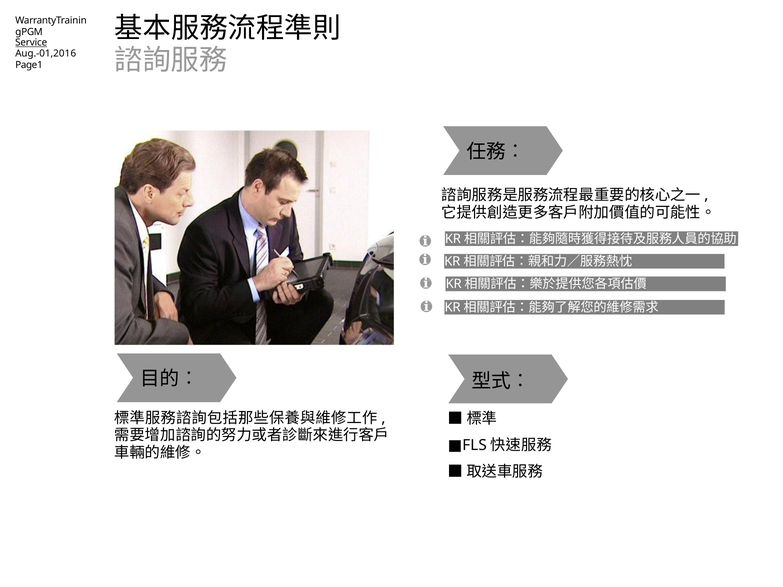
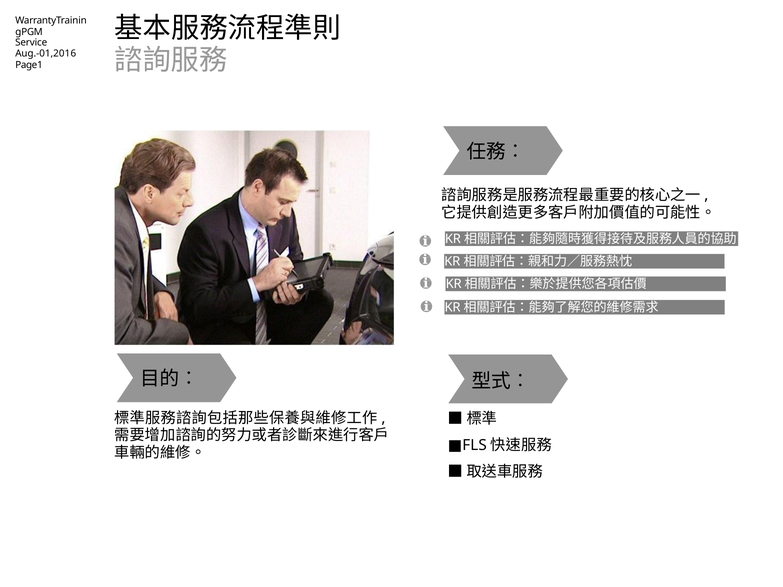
Service underline: present -> none
